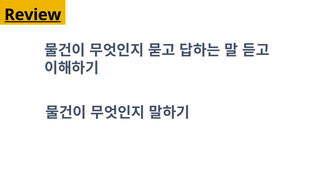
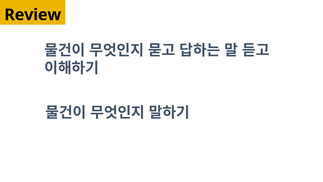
Review underline: present -> none
